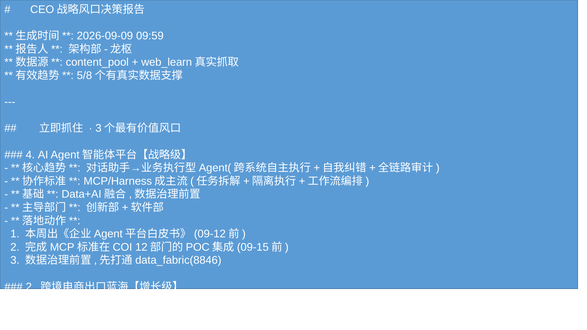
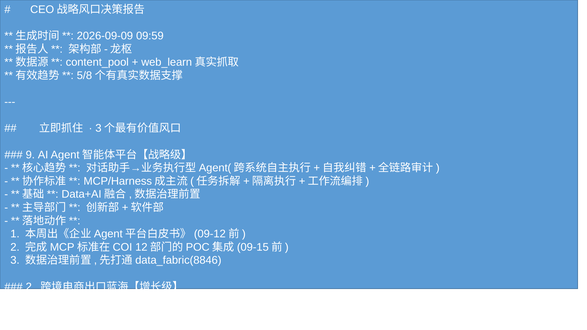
4: 4 -> 9
